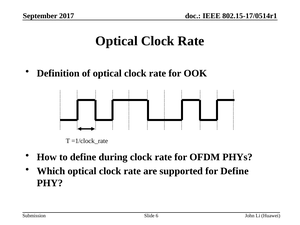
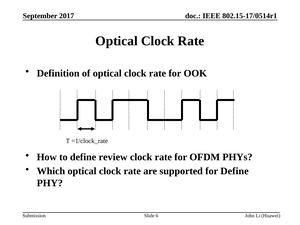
during: during -> review
